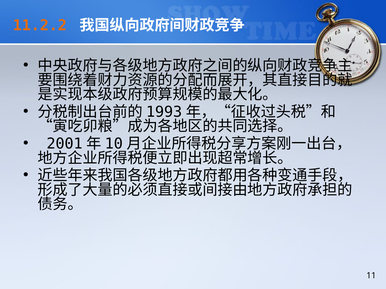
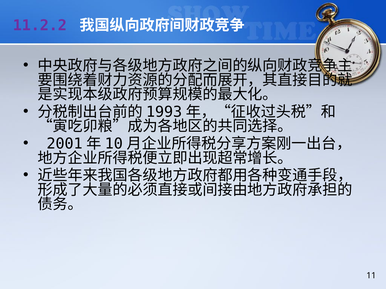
11.2.2 colour: orange -> purple
